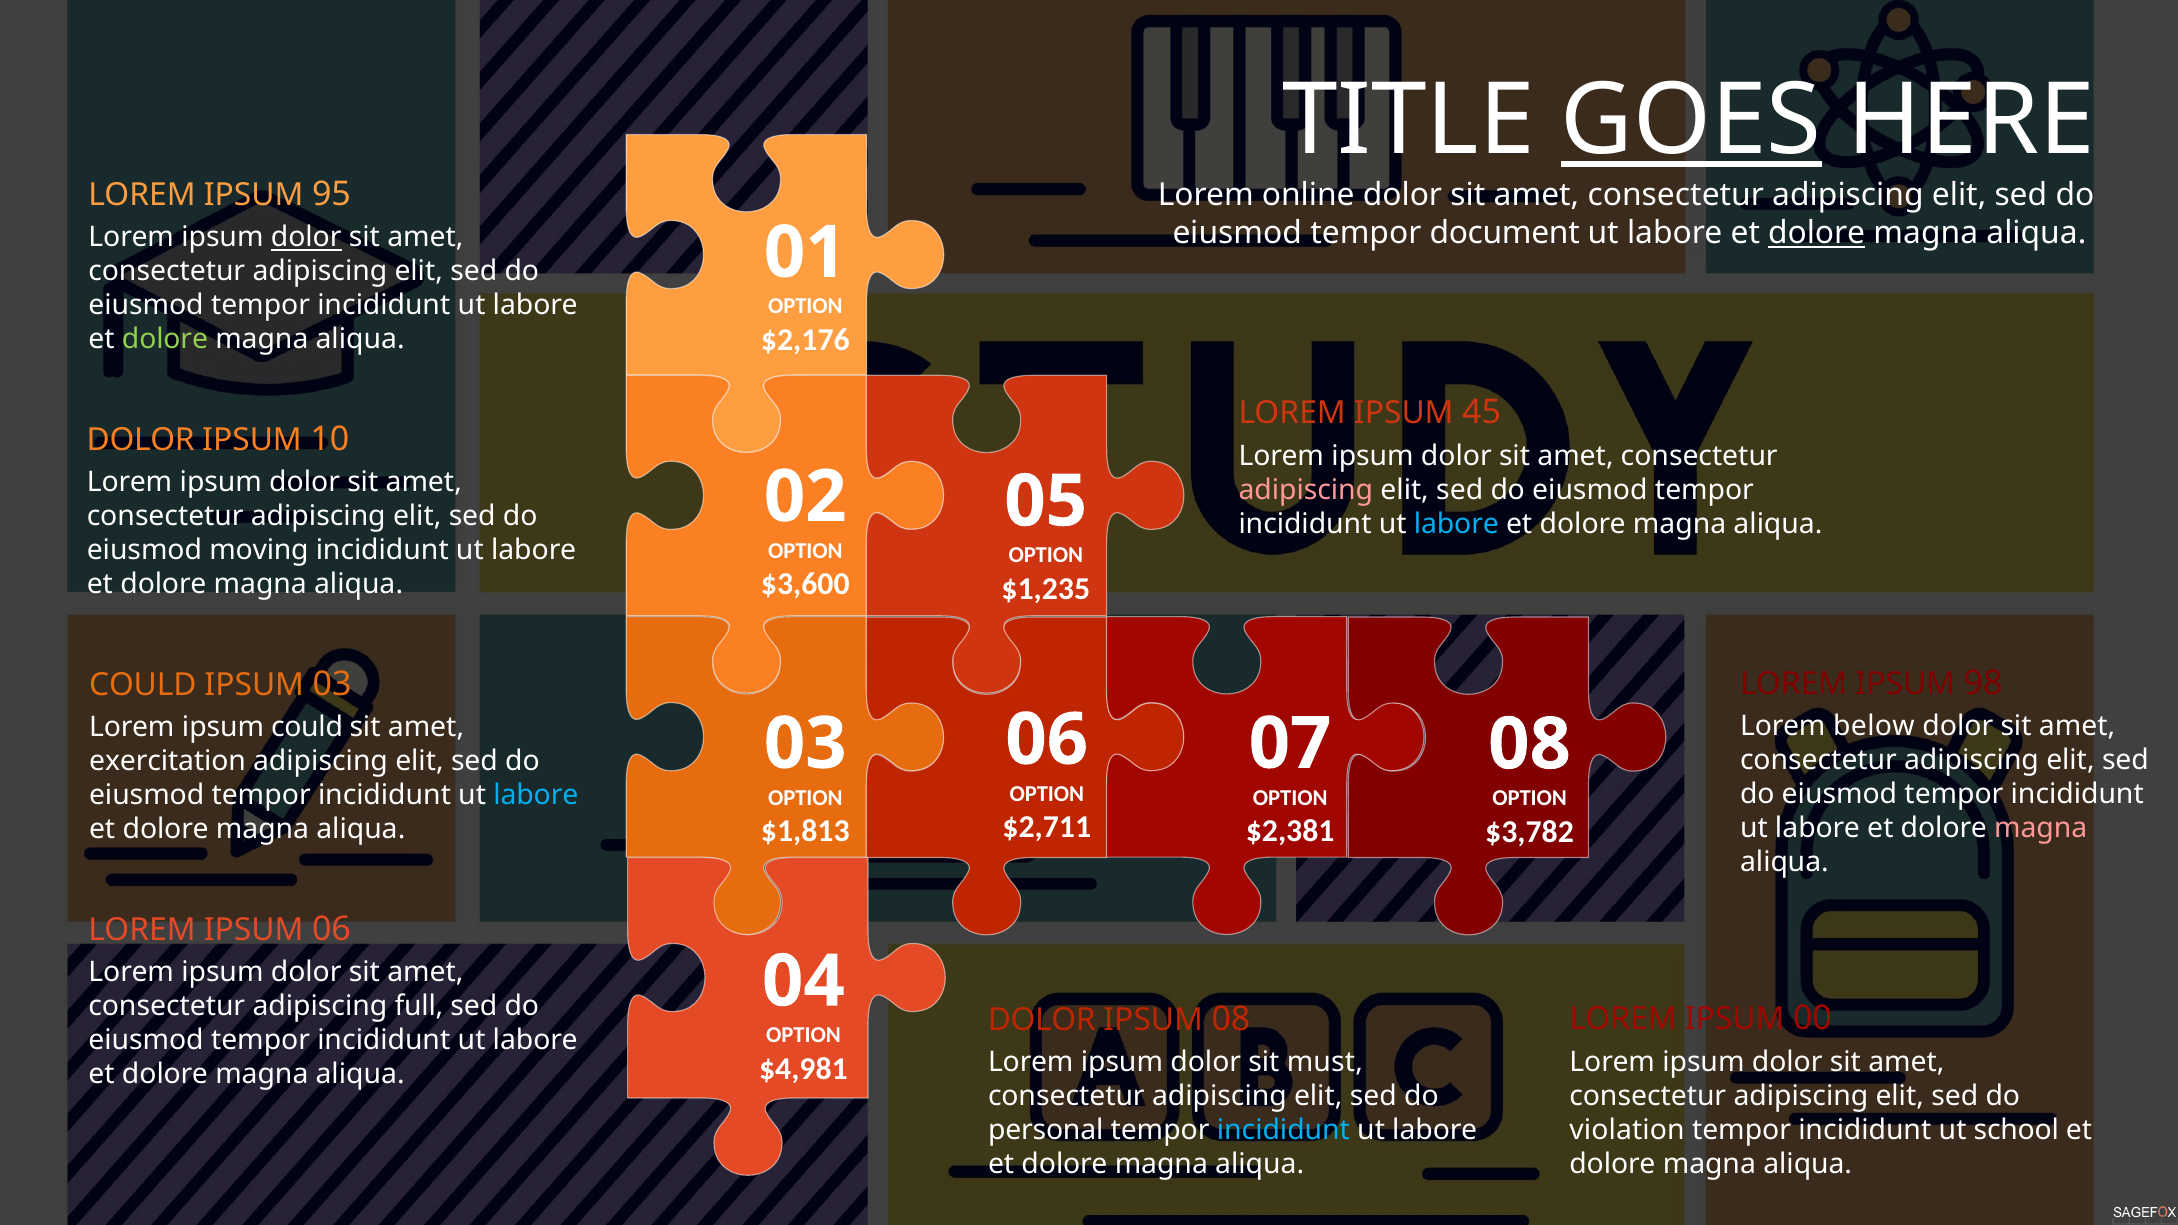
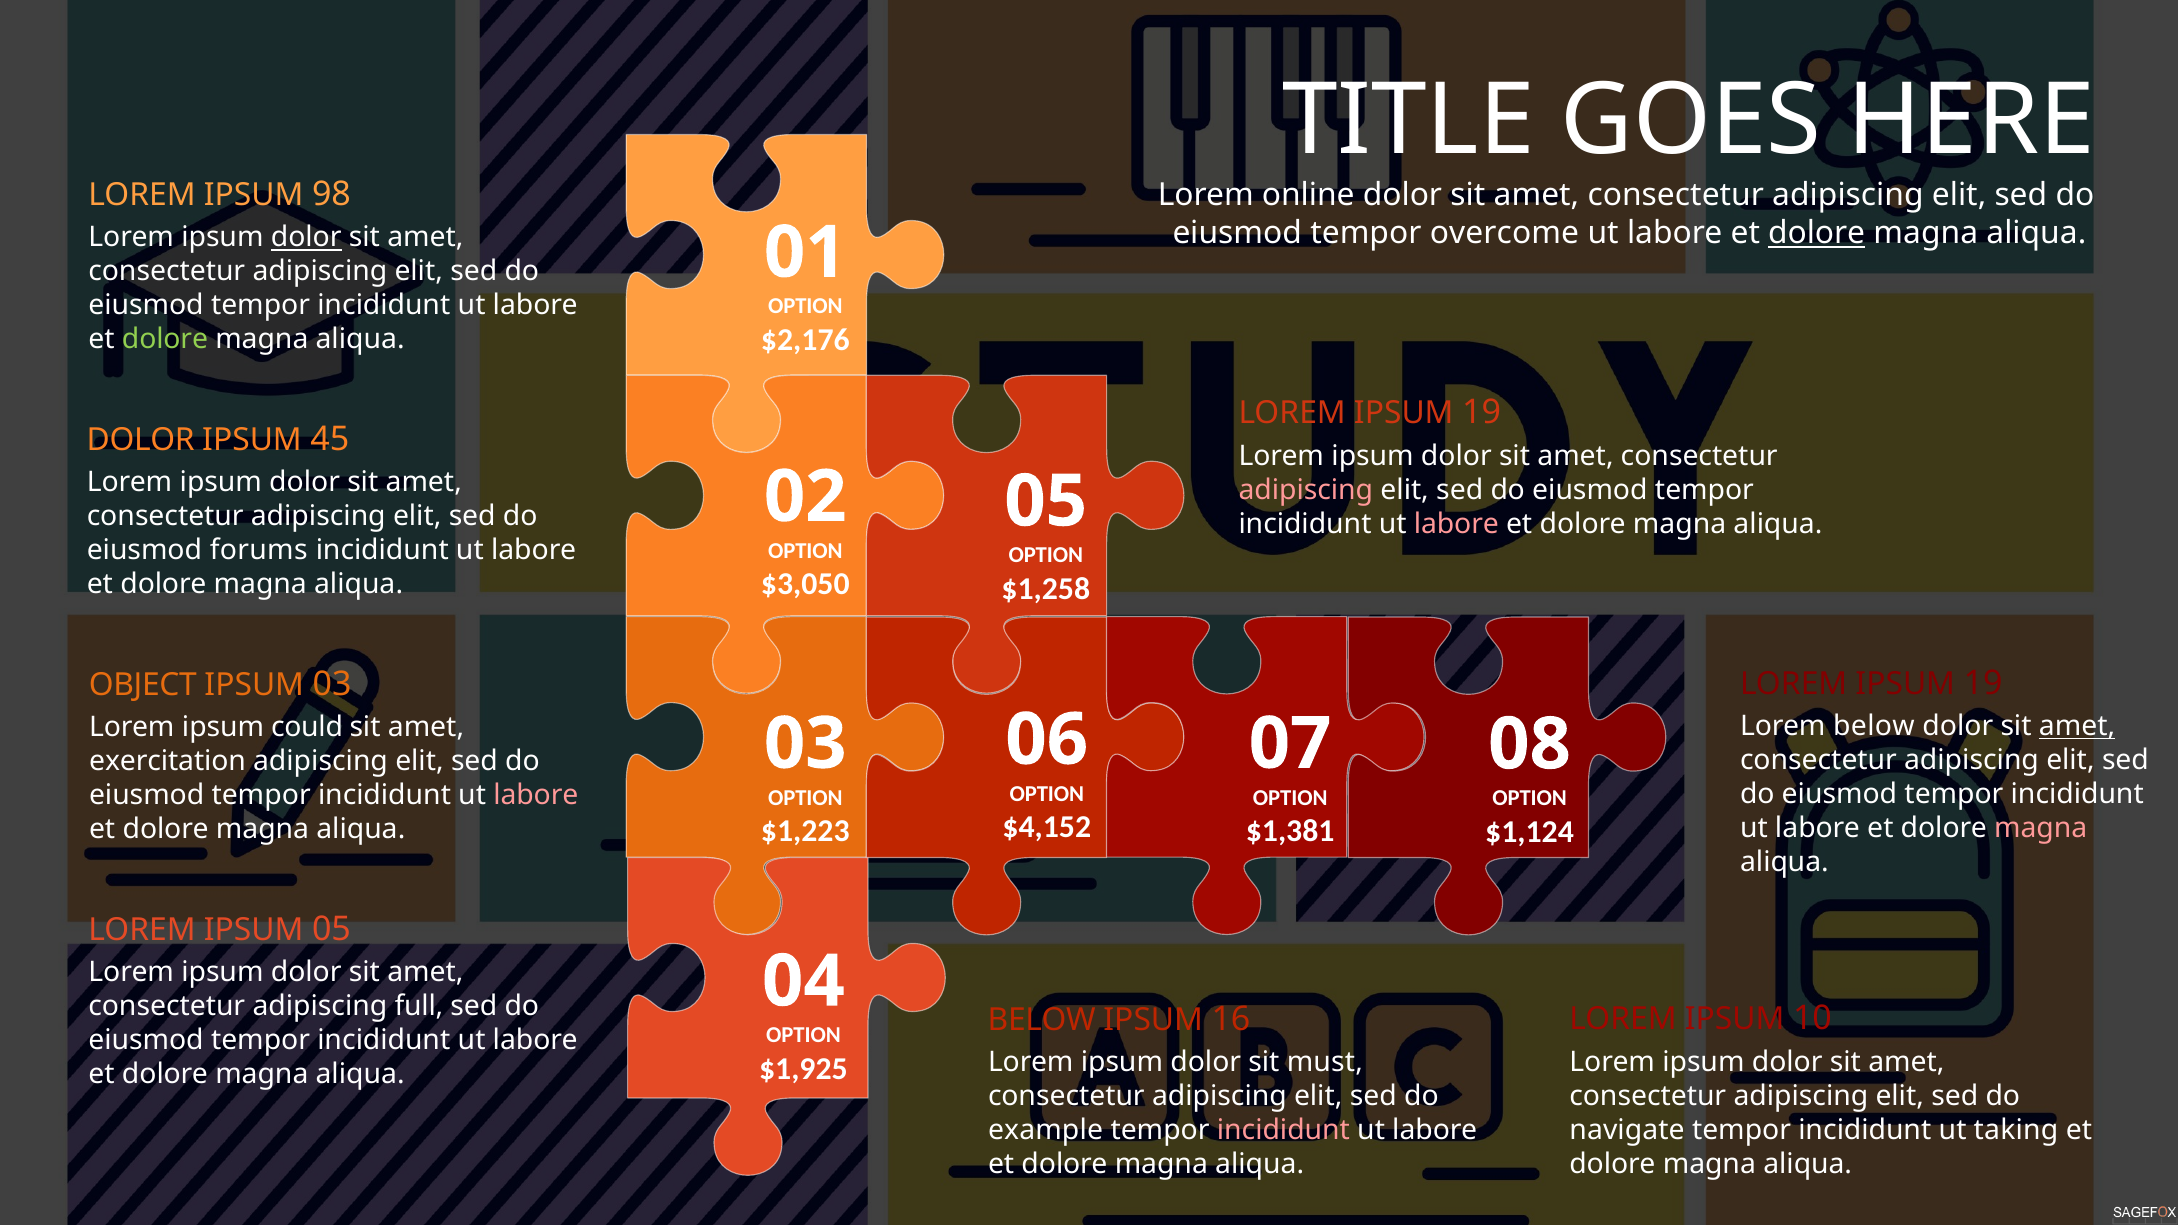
GOES underline: present -> none
95: 95 -> 98
document: document -> overcome
45 at (1482, 413): 45 -> 19
10: 10 -> 45
labore at (1456, 524) colour: light blue -> pink
moving: moving -> forums
$3,600: $3,600 -> $3,050
$1,235: $1,235 -> $1,258
98 at (1983, 683): 98 -> 19
COULD at (143, 685): COULD -> OBJECT
amet at (2077, 726) underline: none -> present
labore at (536, 796) colour: light blue -> pink
$2,711: $2,711 -> $4,152
$1,813: $1,813 -> $1,223
$2,381: $2,381 -> $1,381
$3,782: $3,782 -> $1,124
IPSUM 06: 06 -> 05
00: 00 -> 10
DOLOR at (1042, 1020): DOLOR -> BELOW
IPSUM 08: 08 -> 16
$4,981: $4,981 -> $1,925
violation: violation -> navigate
school: school -> taking
personal: personal -> example
incididunt at (1283, 1130) colour: light blue -> pink
